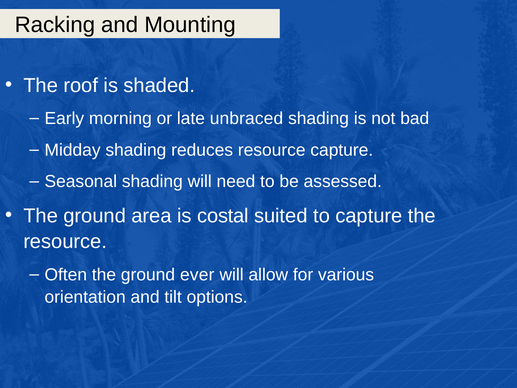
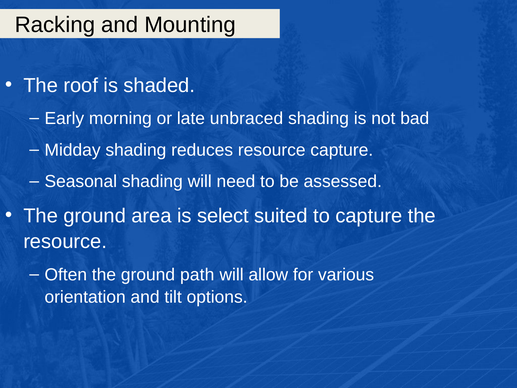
costal: costal -> select
ever: ever -> path
